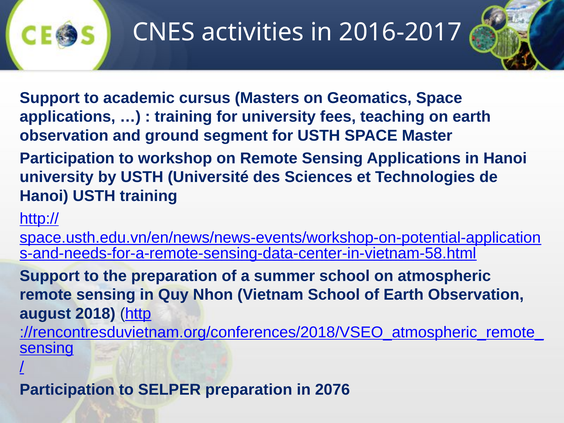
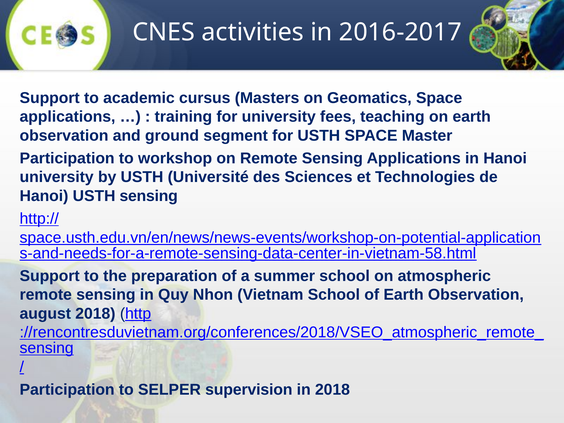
USTH training: training -> sensing
SELPER preparation: preparation -> supervision
in 2076: 2076 -> 2018
